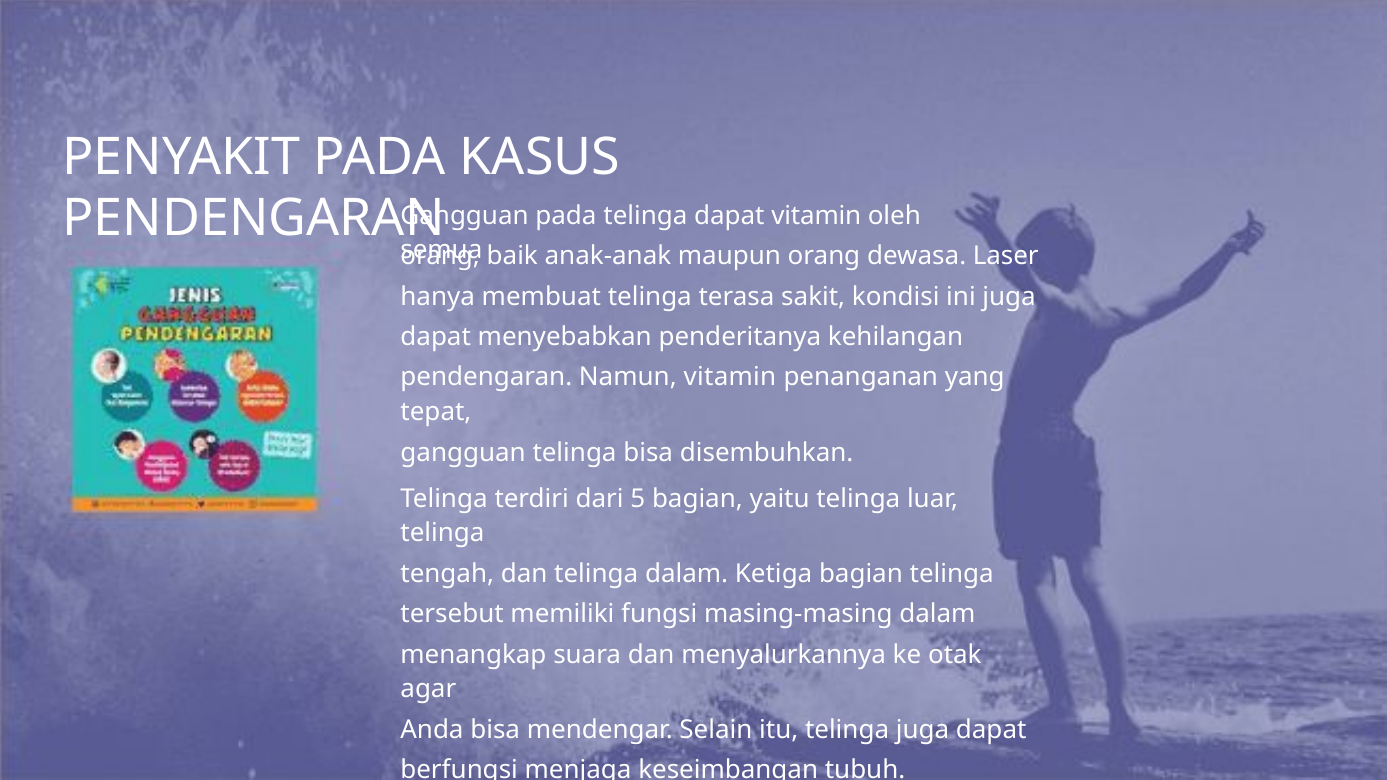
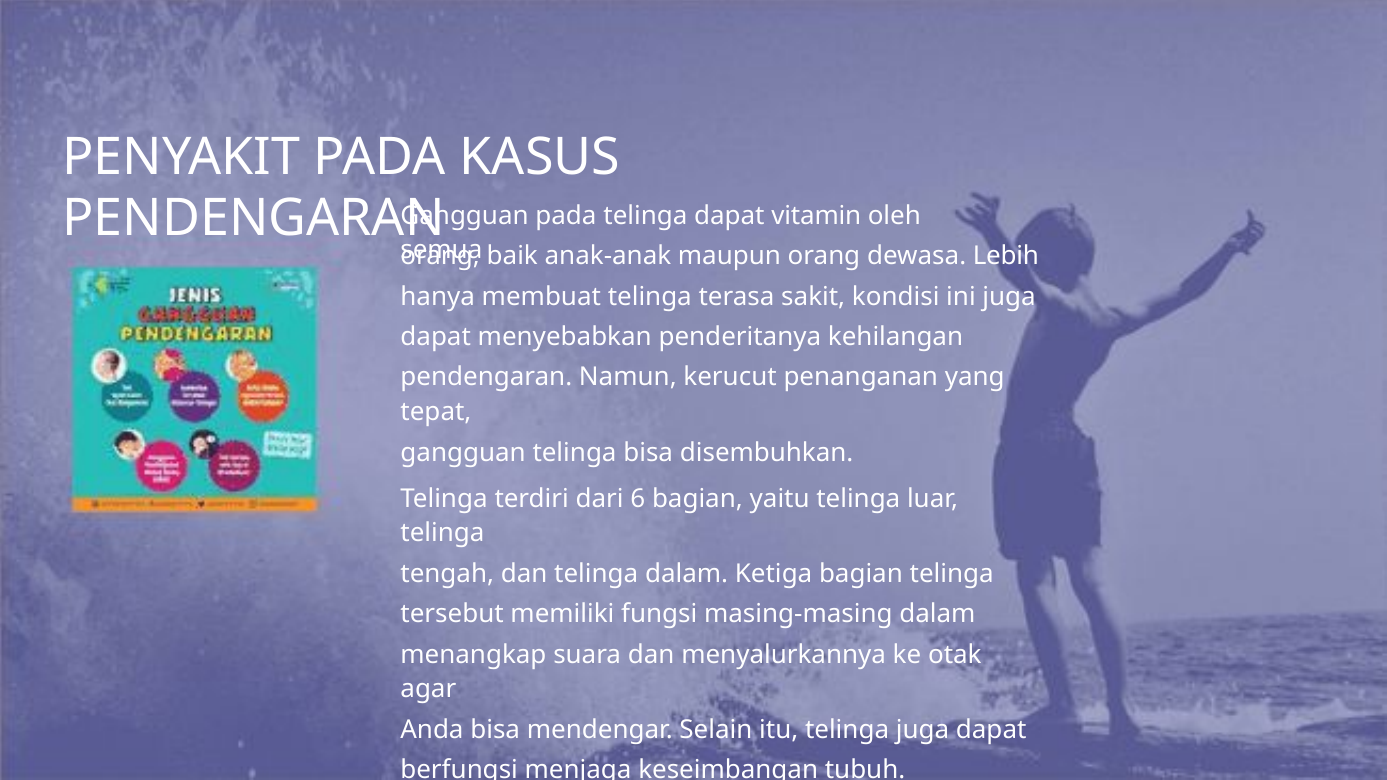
Laser: Laser -> Lebih
Namun vitamin: vitamin -> kerucut
5: 5 -> 6
